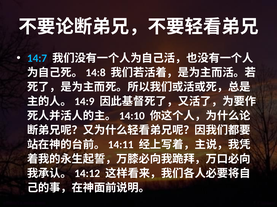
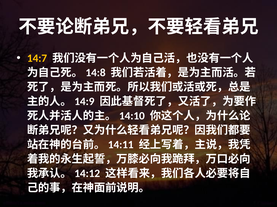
14:7 colour: light blue -> yellow
